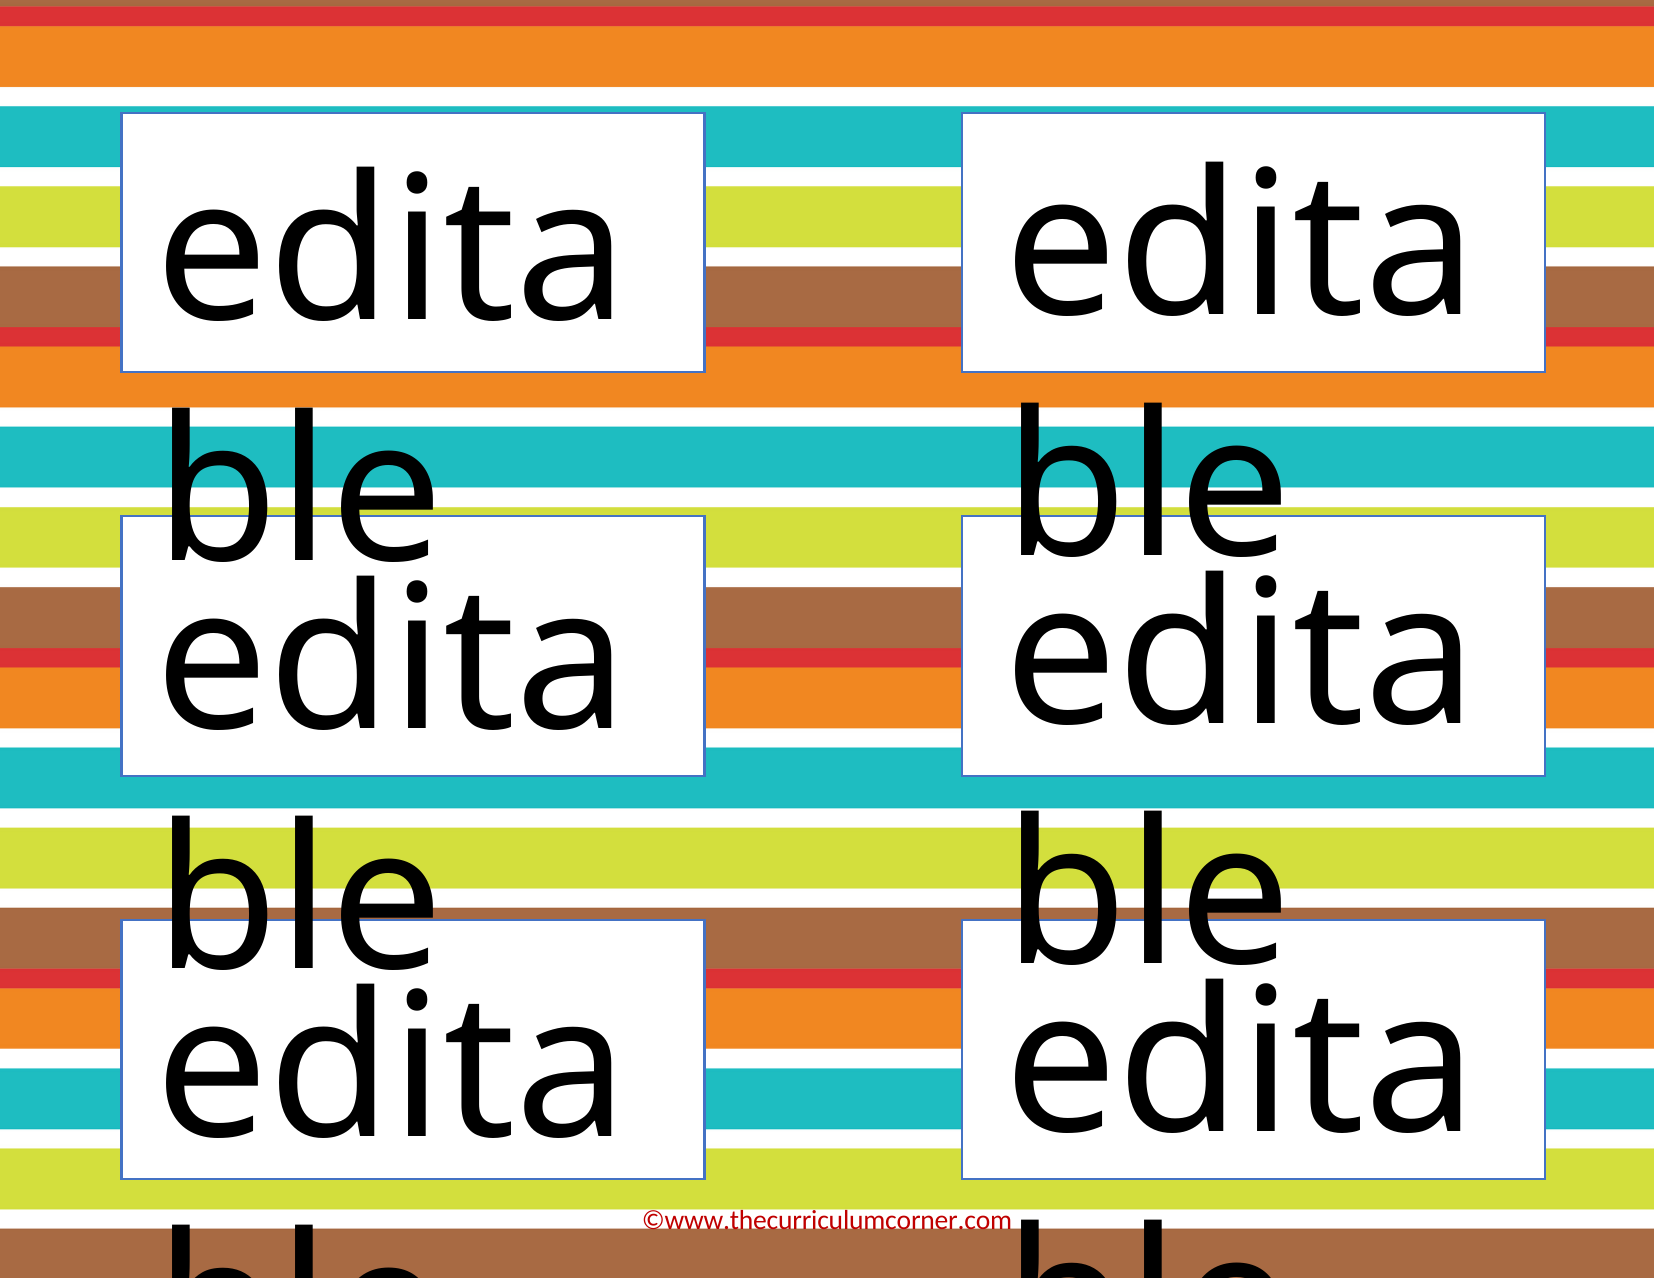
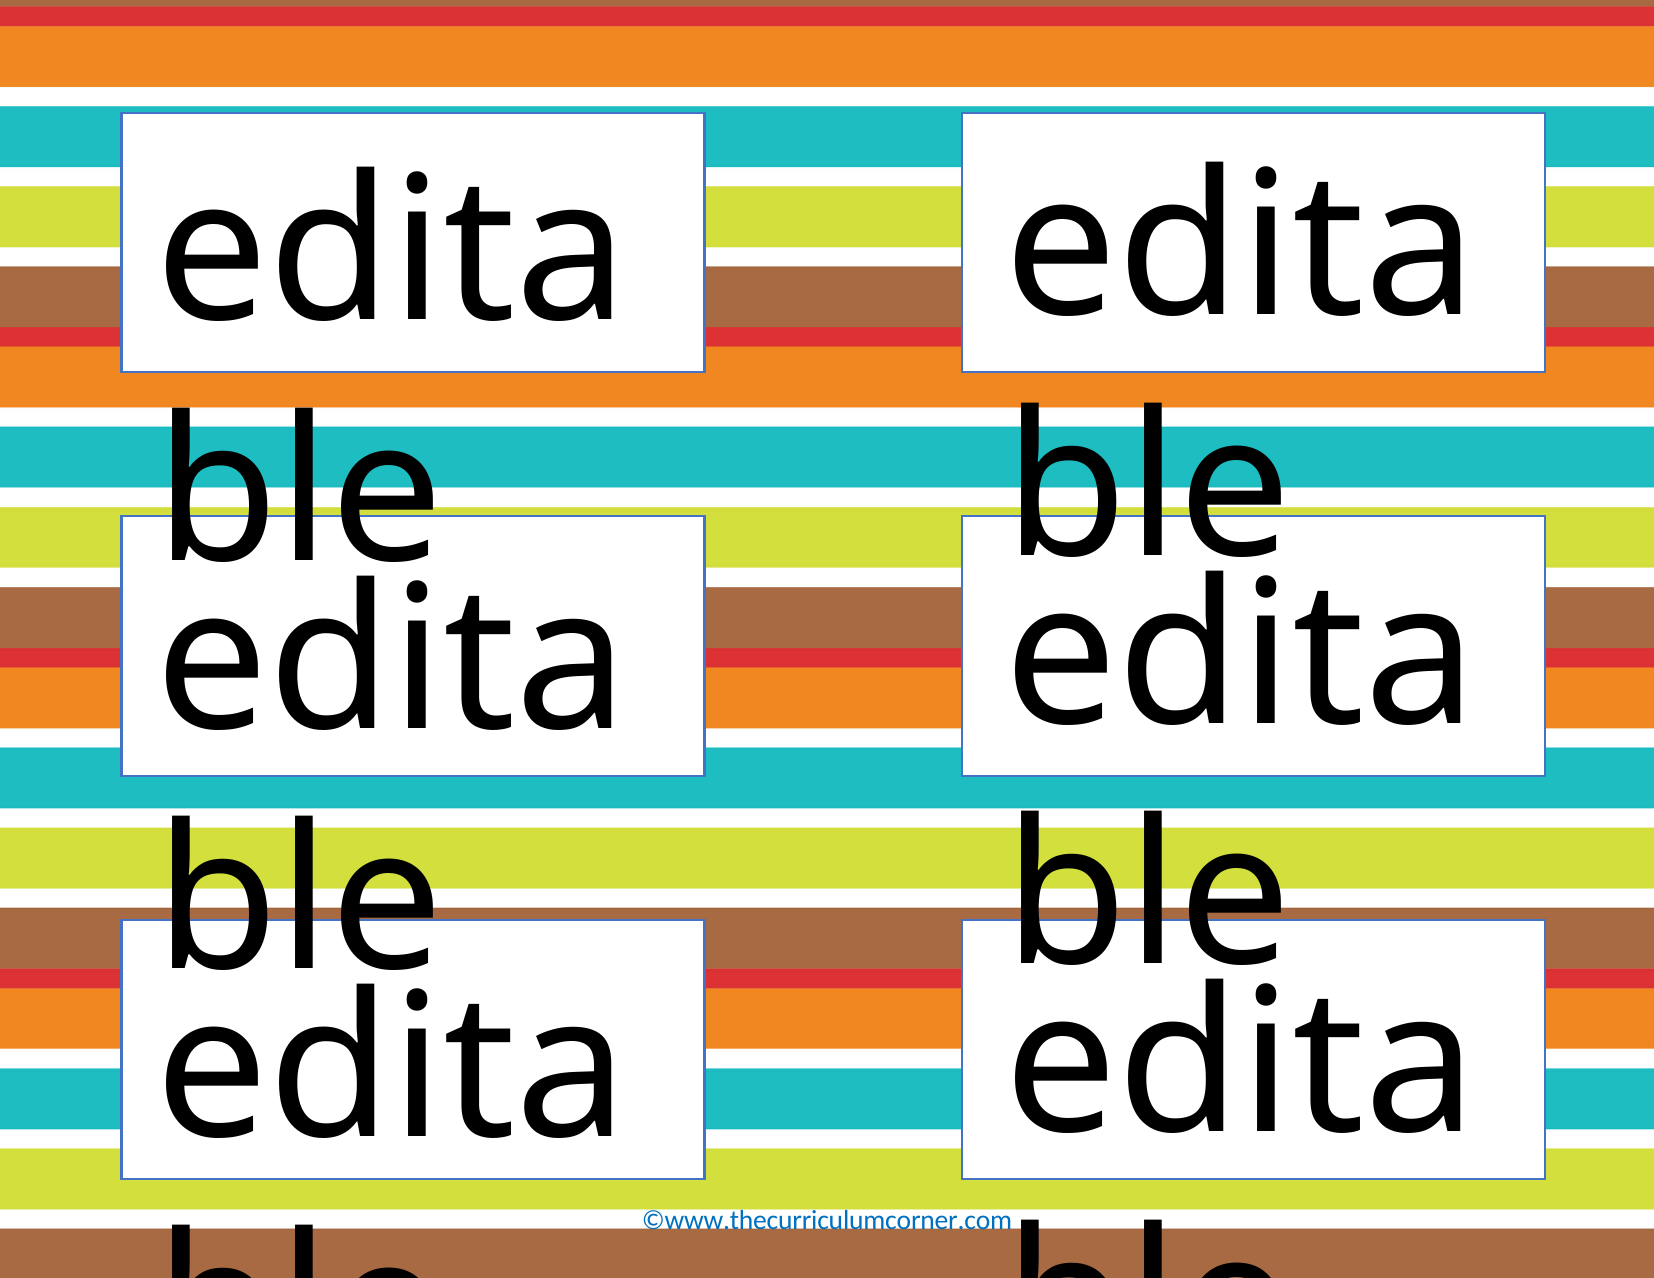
©www.thecurriculumcorner.com colour: red -> blue
